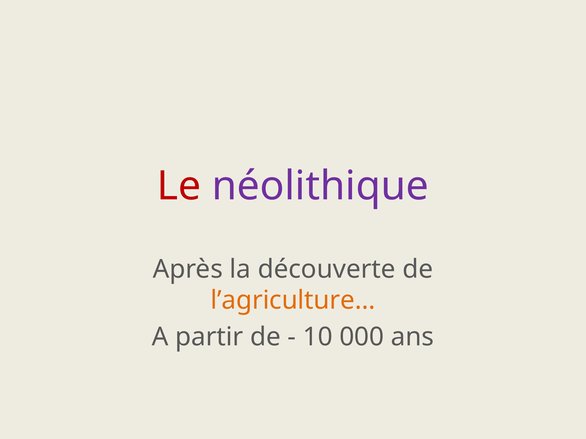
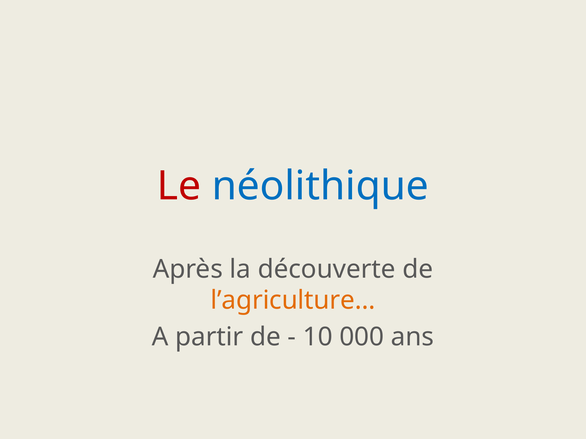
néolithique colour: purple -> blue
